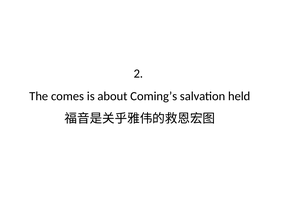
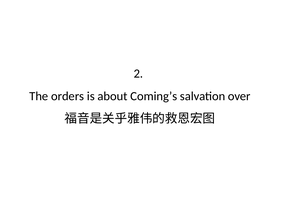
comes: comes -> orders
held: held -> over
